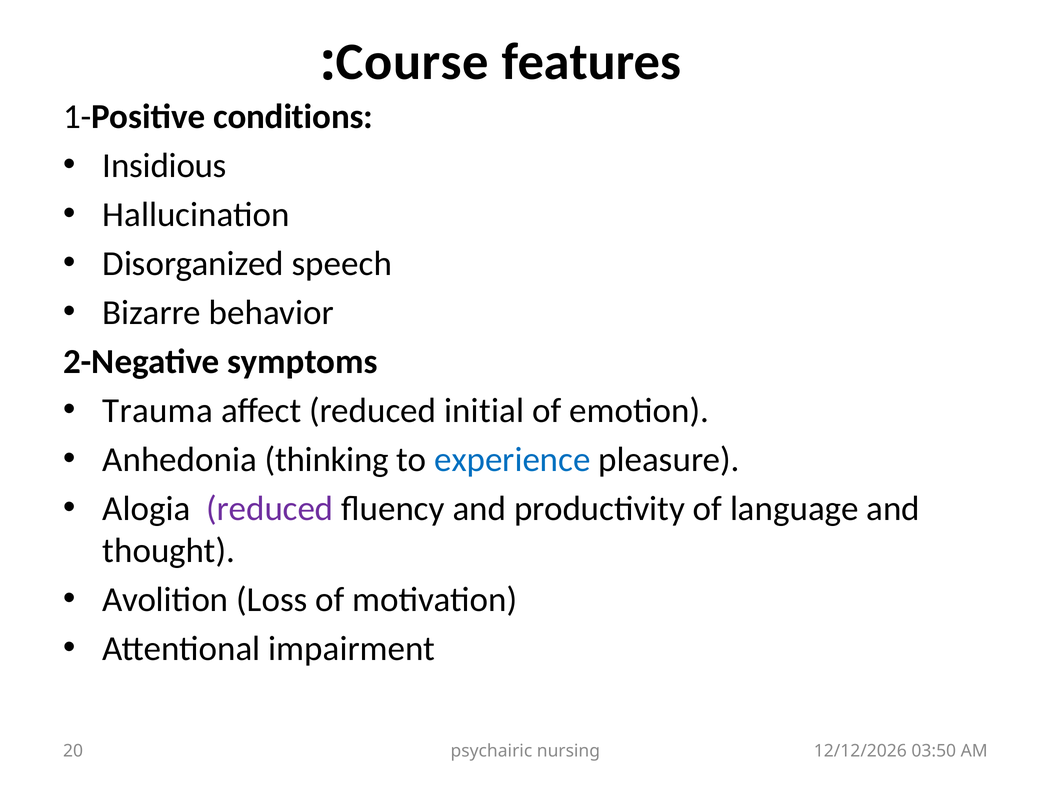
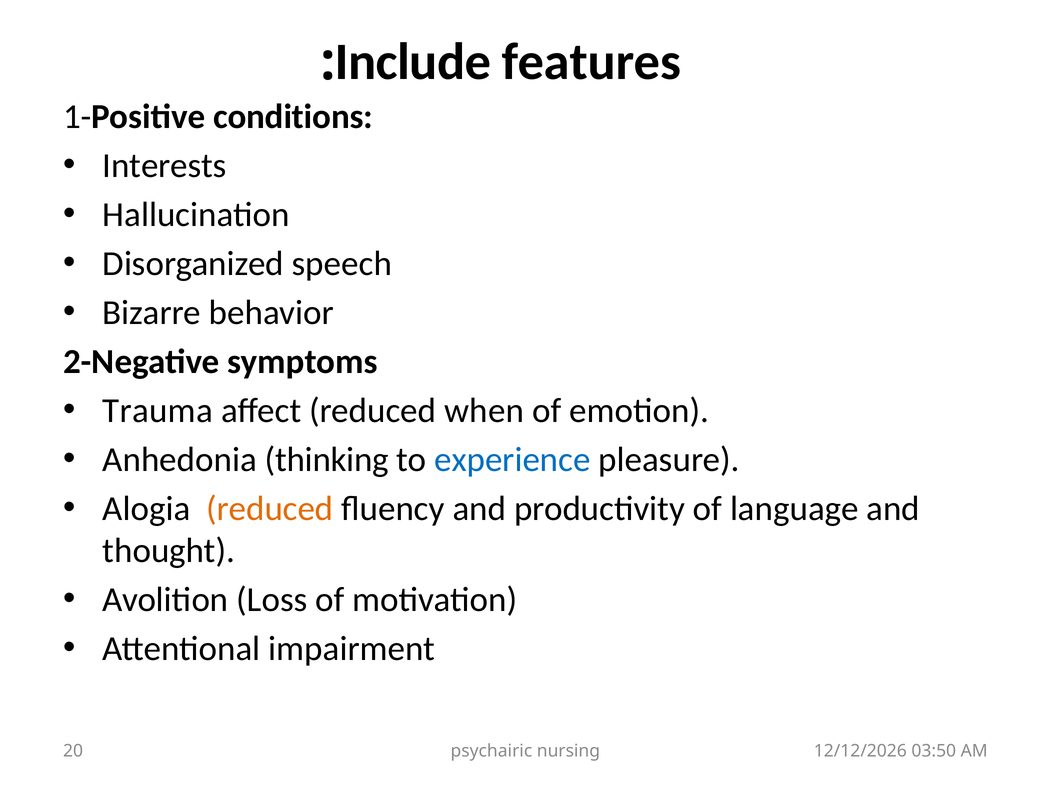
Course: Course -> Include
Insidious: Insidious -> Interests
initial: initial -> when
reduced at (270, 509) colour: purple -> orange
